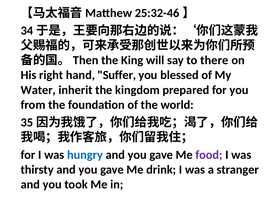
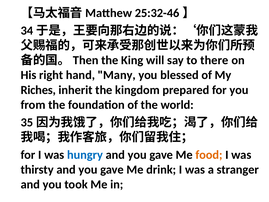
Suffer: Suffer -> Many
Water: Water -> Riches
food colour: purple -> orange
